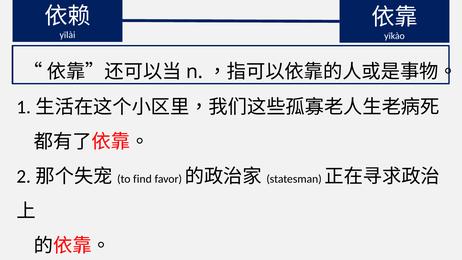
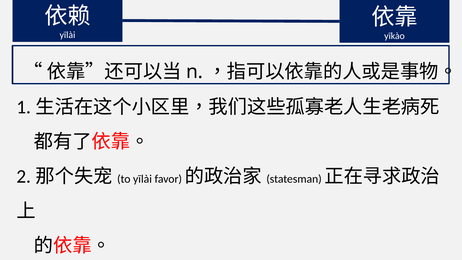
find at (142, 179): find -> yīlài
